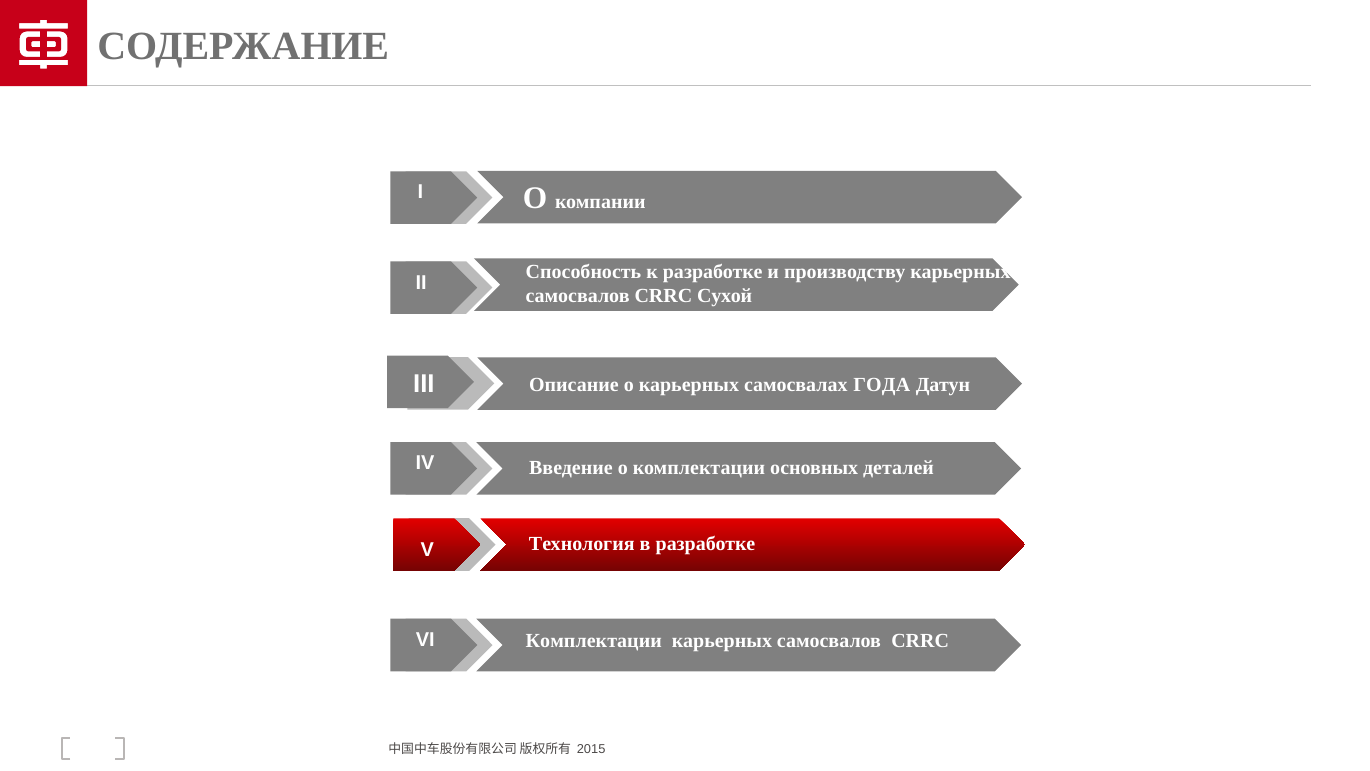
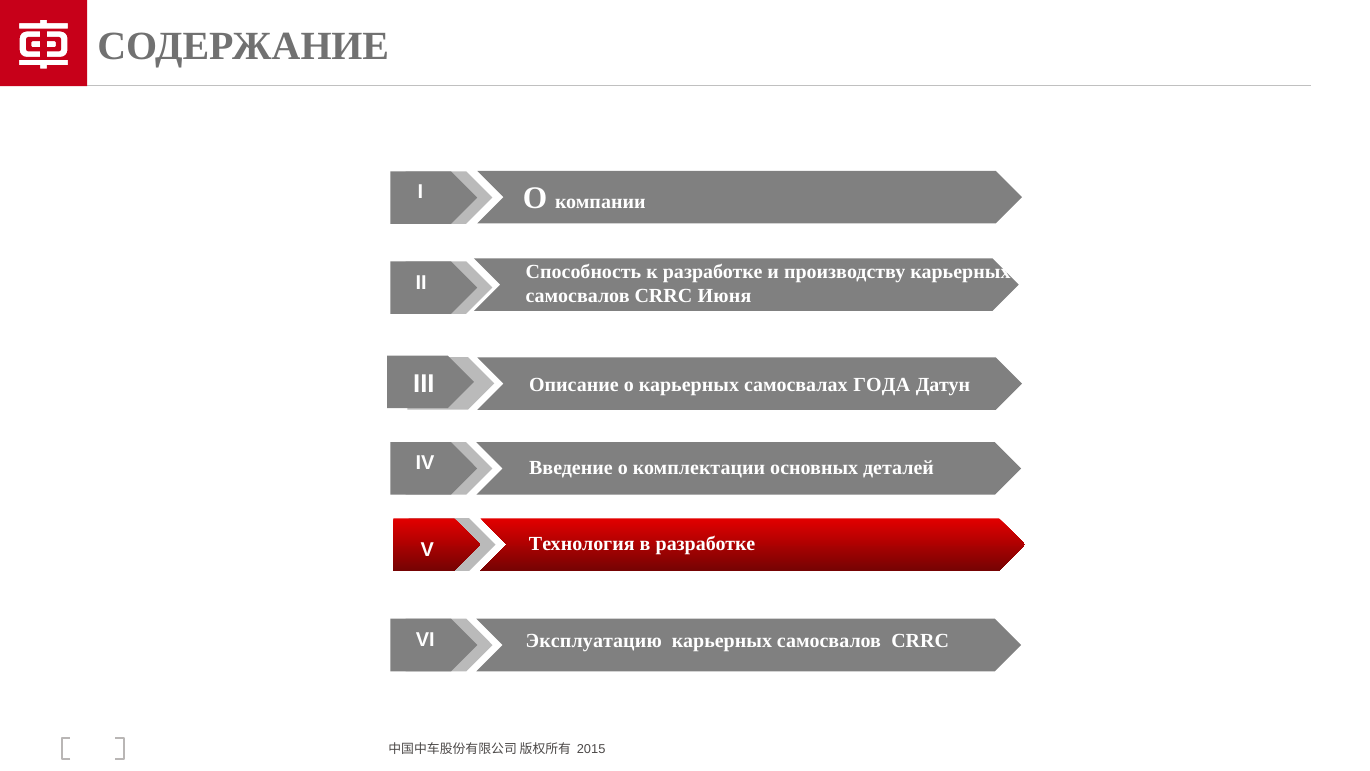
Сухой: Сухой -> Июня
Комплектации at (594, 640): Комплектации -> Эксплуатацию
